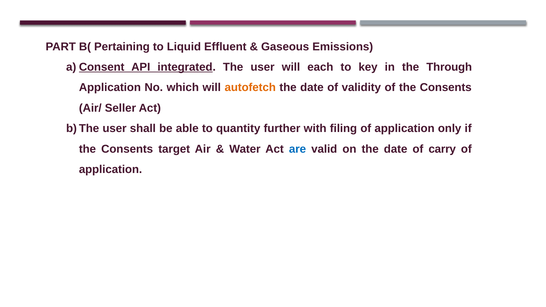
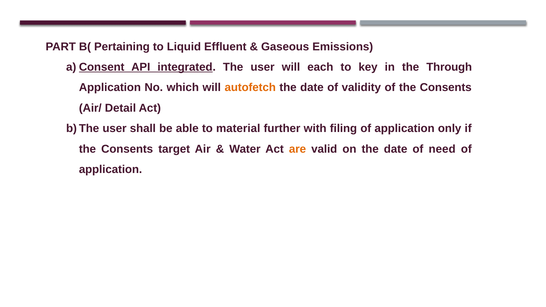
Seller: Seller -> Detail
quantity: quantity -> material
are colour: blue -> orange
carry: carry -> need
